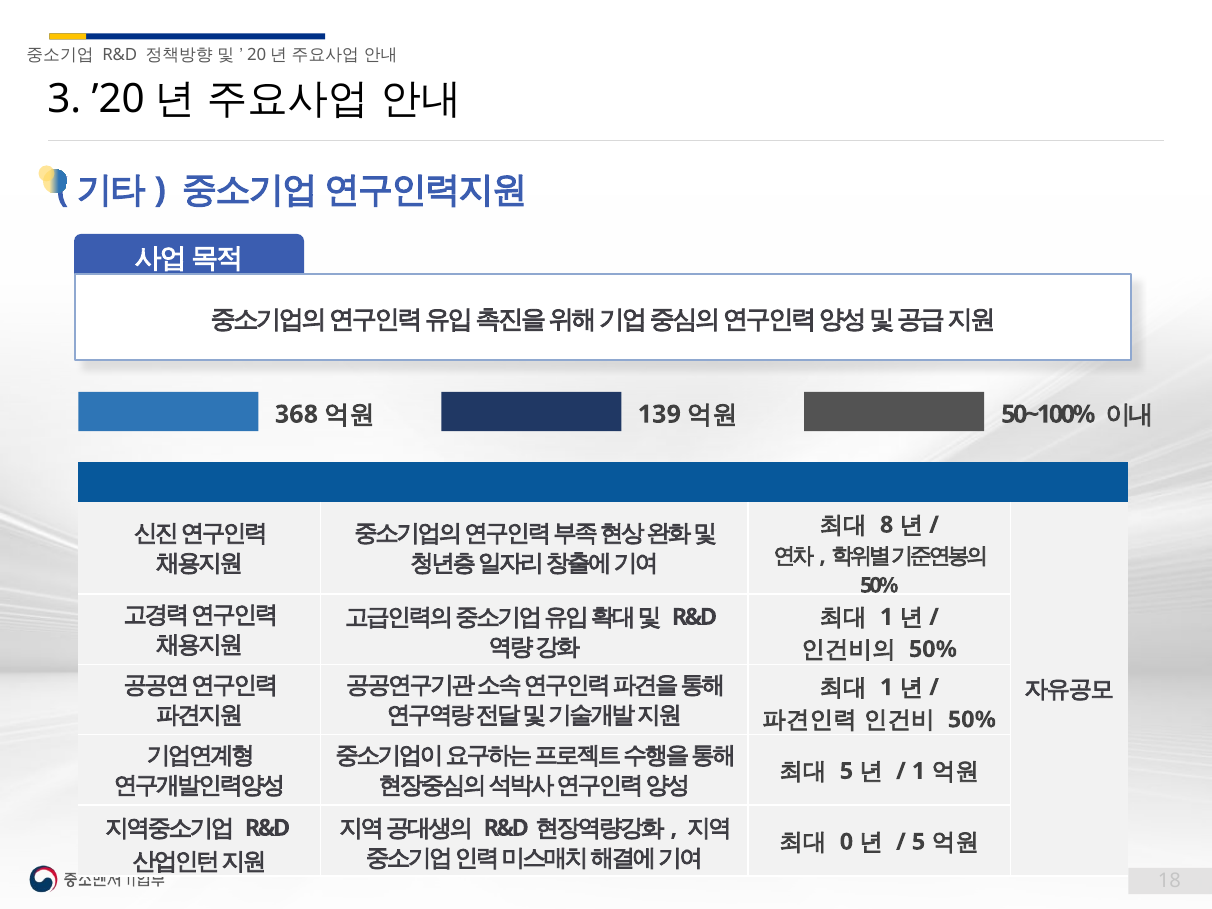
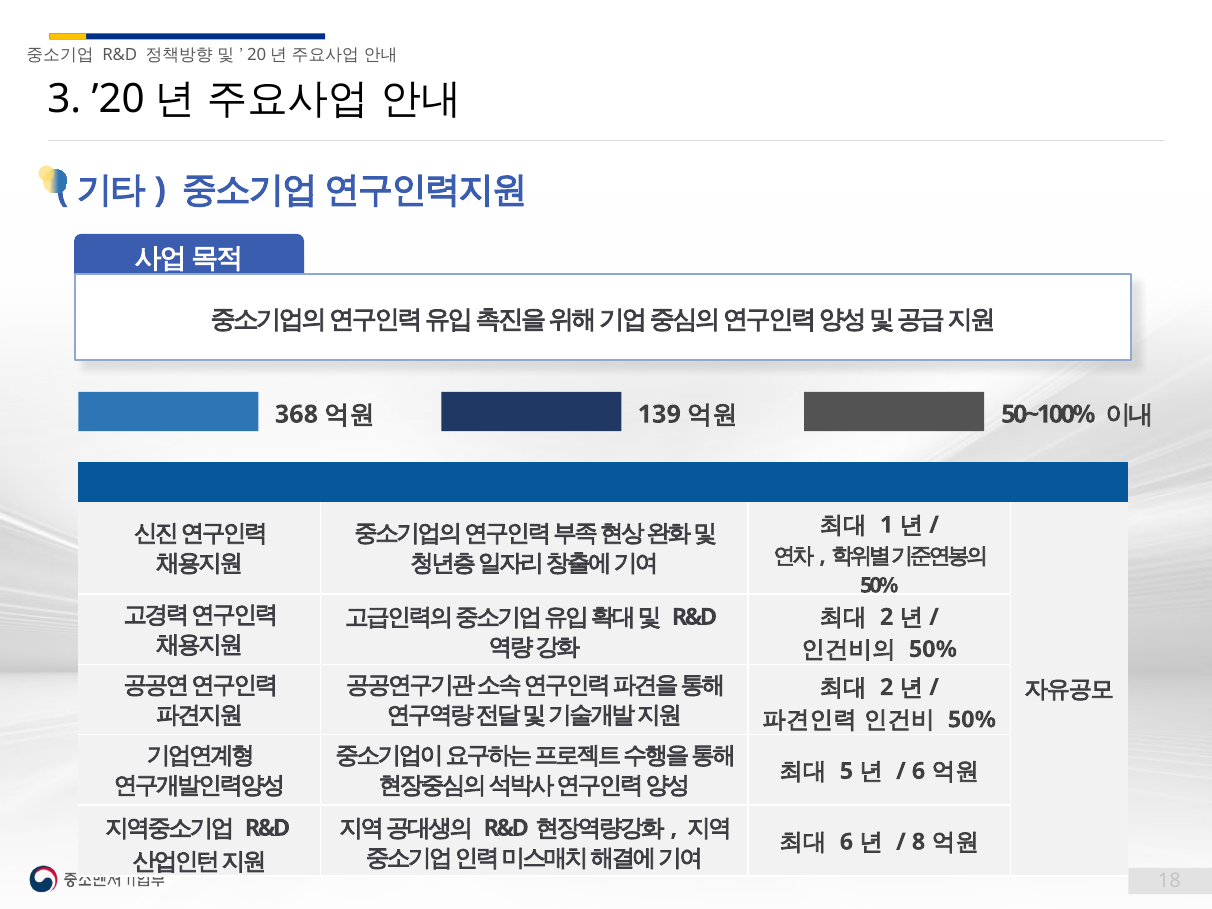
8: 8 -> 1
1 at (887, 617): 1 -> 2
1 at (887, 687): 1 -> 2
1 at (919, 771): 1 -> 6
0 at (846, 842): 0 -> 6
5 at (919, 842): 5 -> 8
